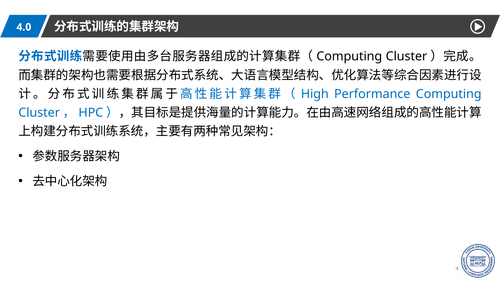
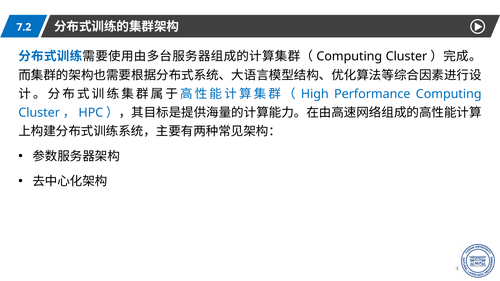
4.0: 4.0 -> 7.2
